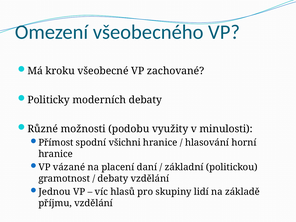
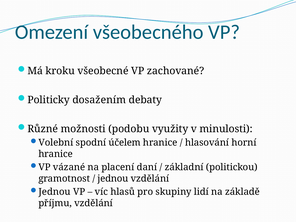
moderních: moderních -> dosažením
Přímost: Přímost -> Volební
všichni: všichni -> účelem
debaty at (113, 179): debaty -> jednou
